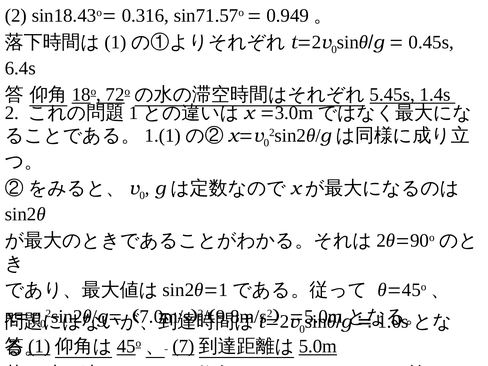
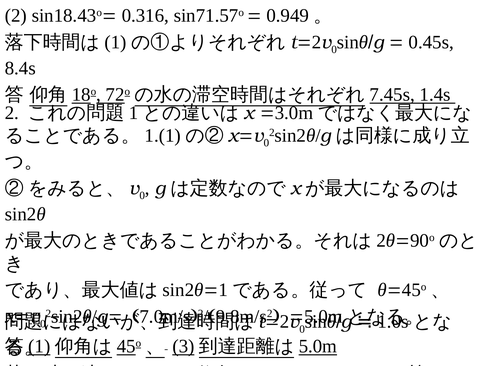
6.4s: 6.4s -> 8.4s
5.45s: 5.45s -> 7.45s
7: 7 -> 3
